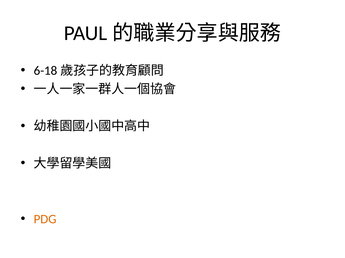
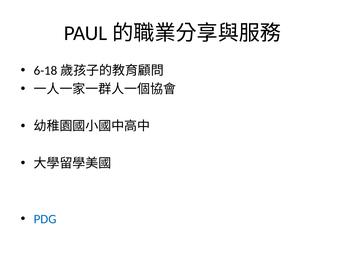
PDG colour: orange -> blue
